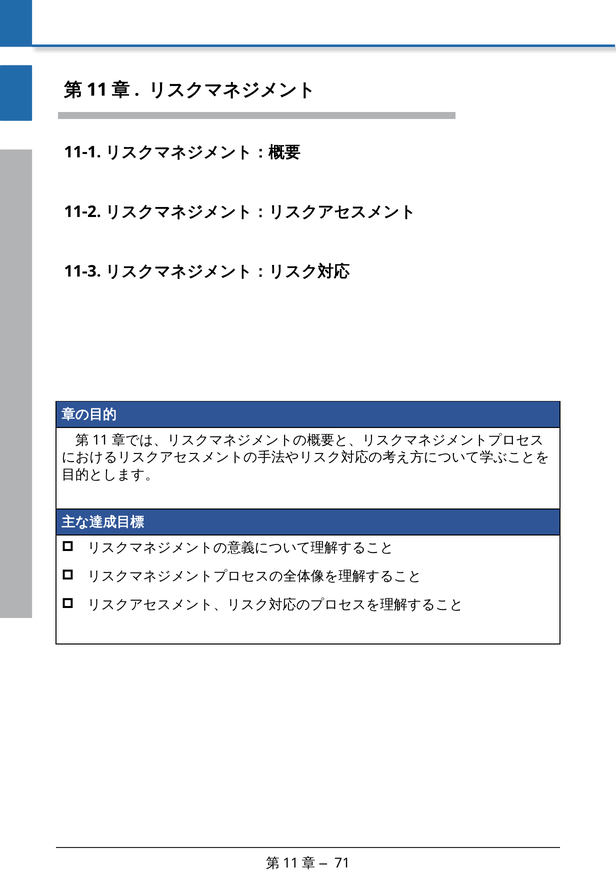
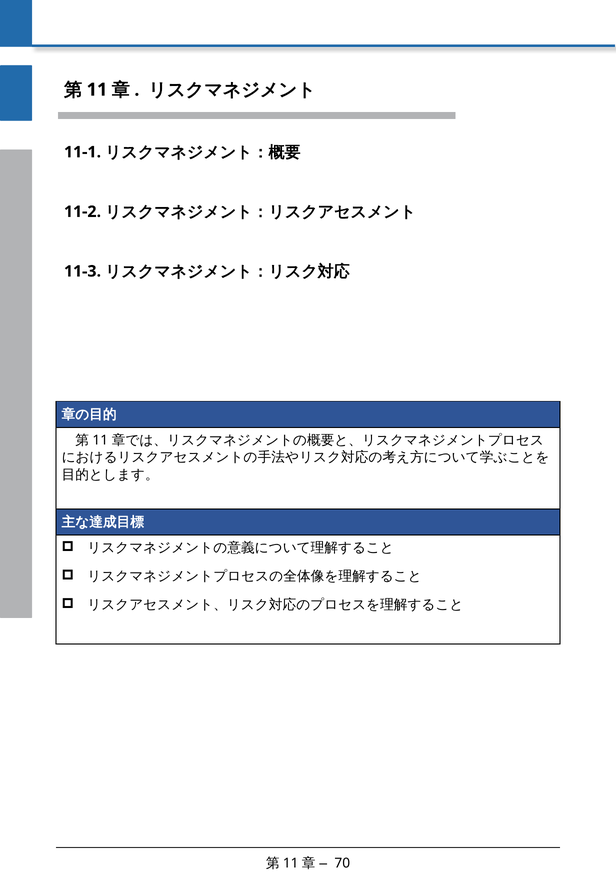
71: 71 -> 70
